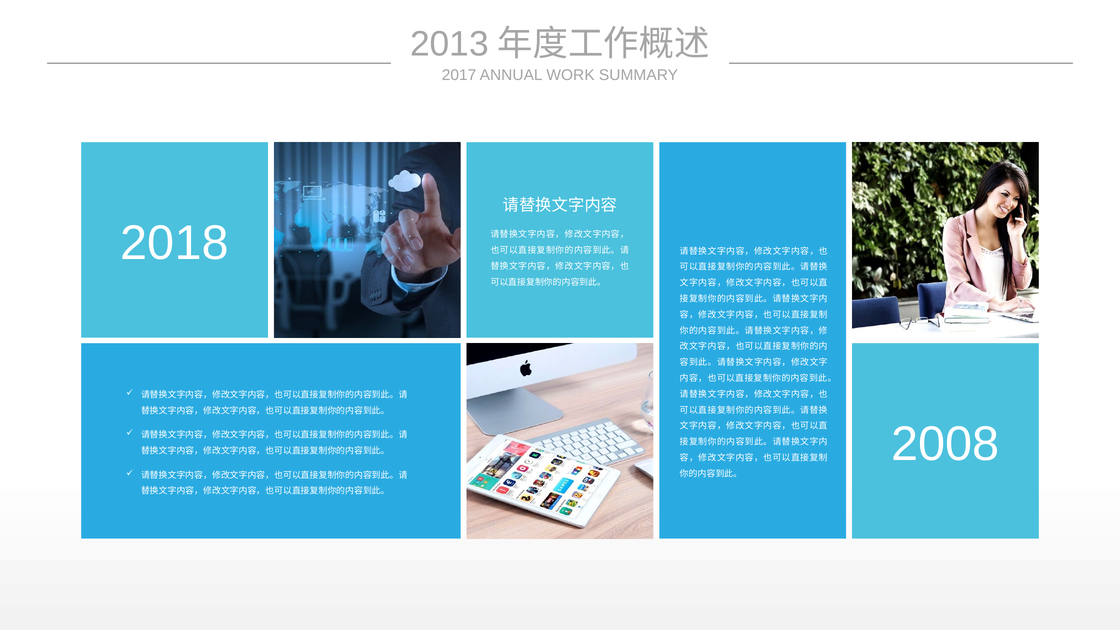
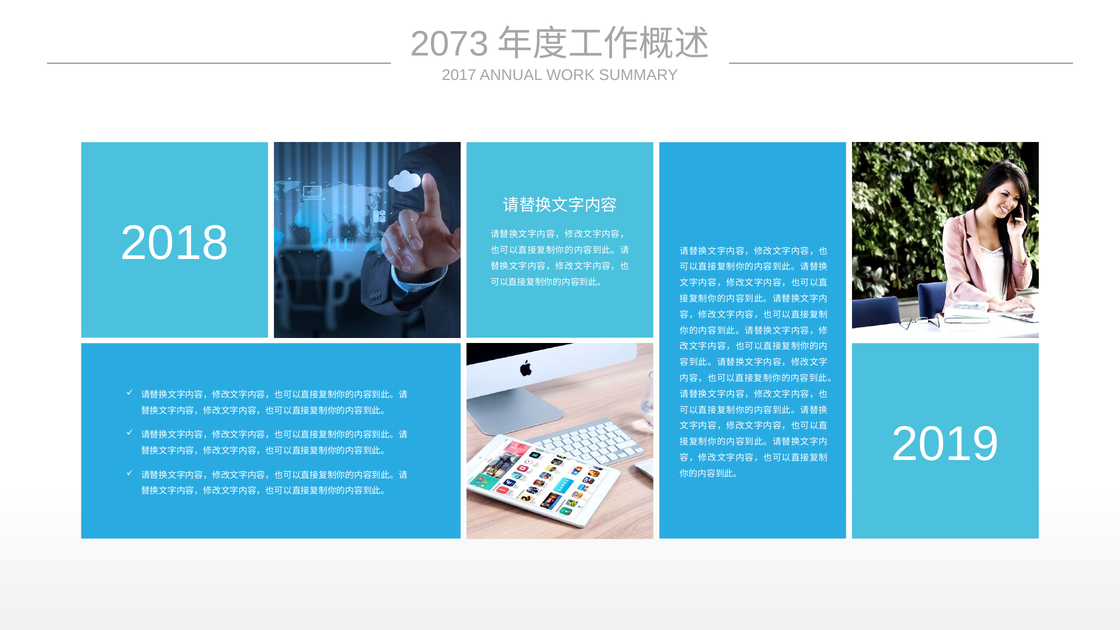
2013: 2013 -> 2073
2008: 2008 -> 2019
